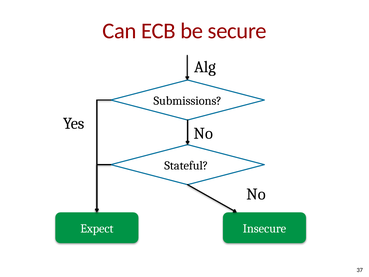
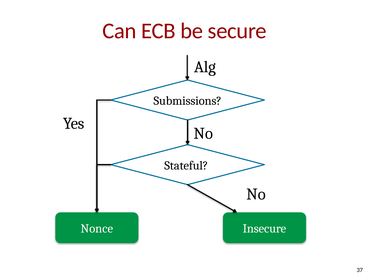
Expect: Expect -> Nonce
